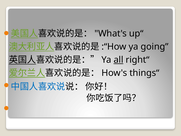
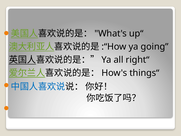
all underline: present -> none
